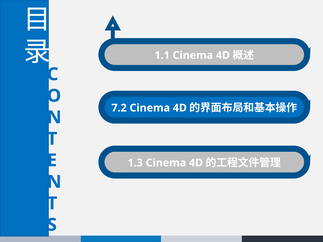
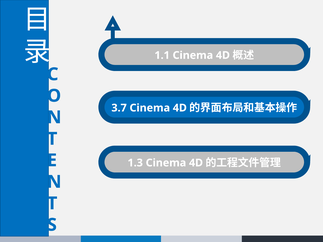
7.2: 7.2 -> 3.7
